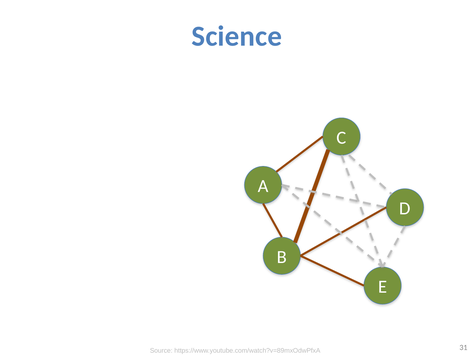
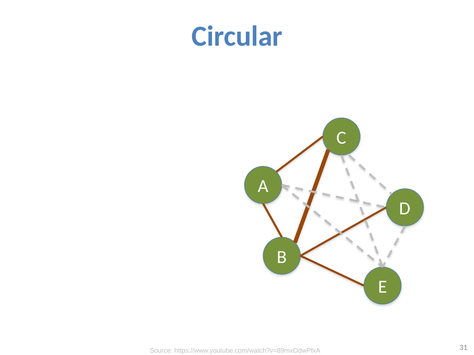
Science: Science -> Circular
